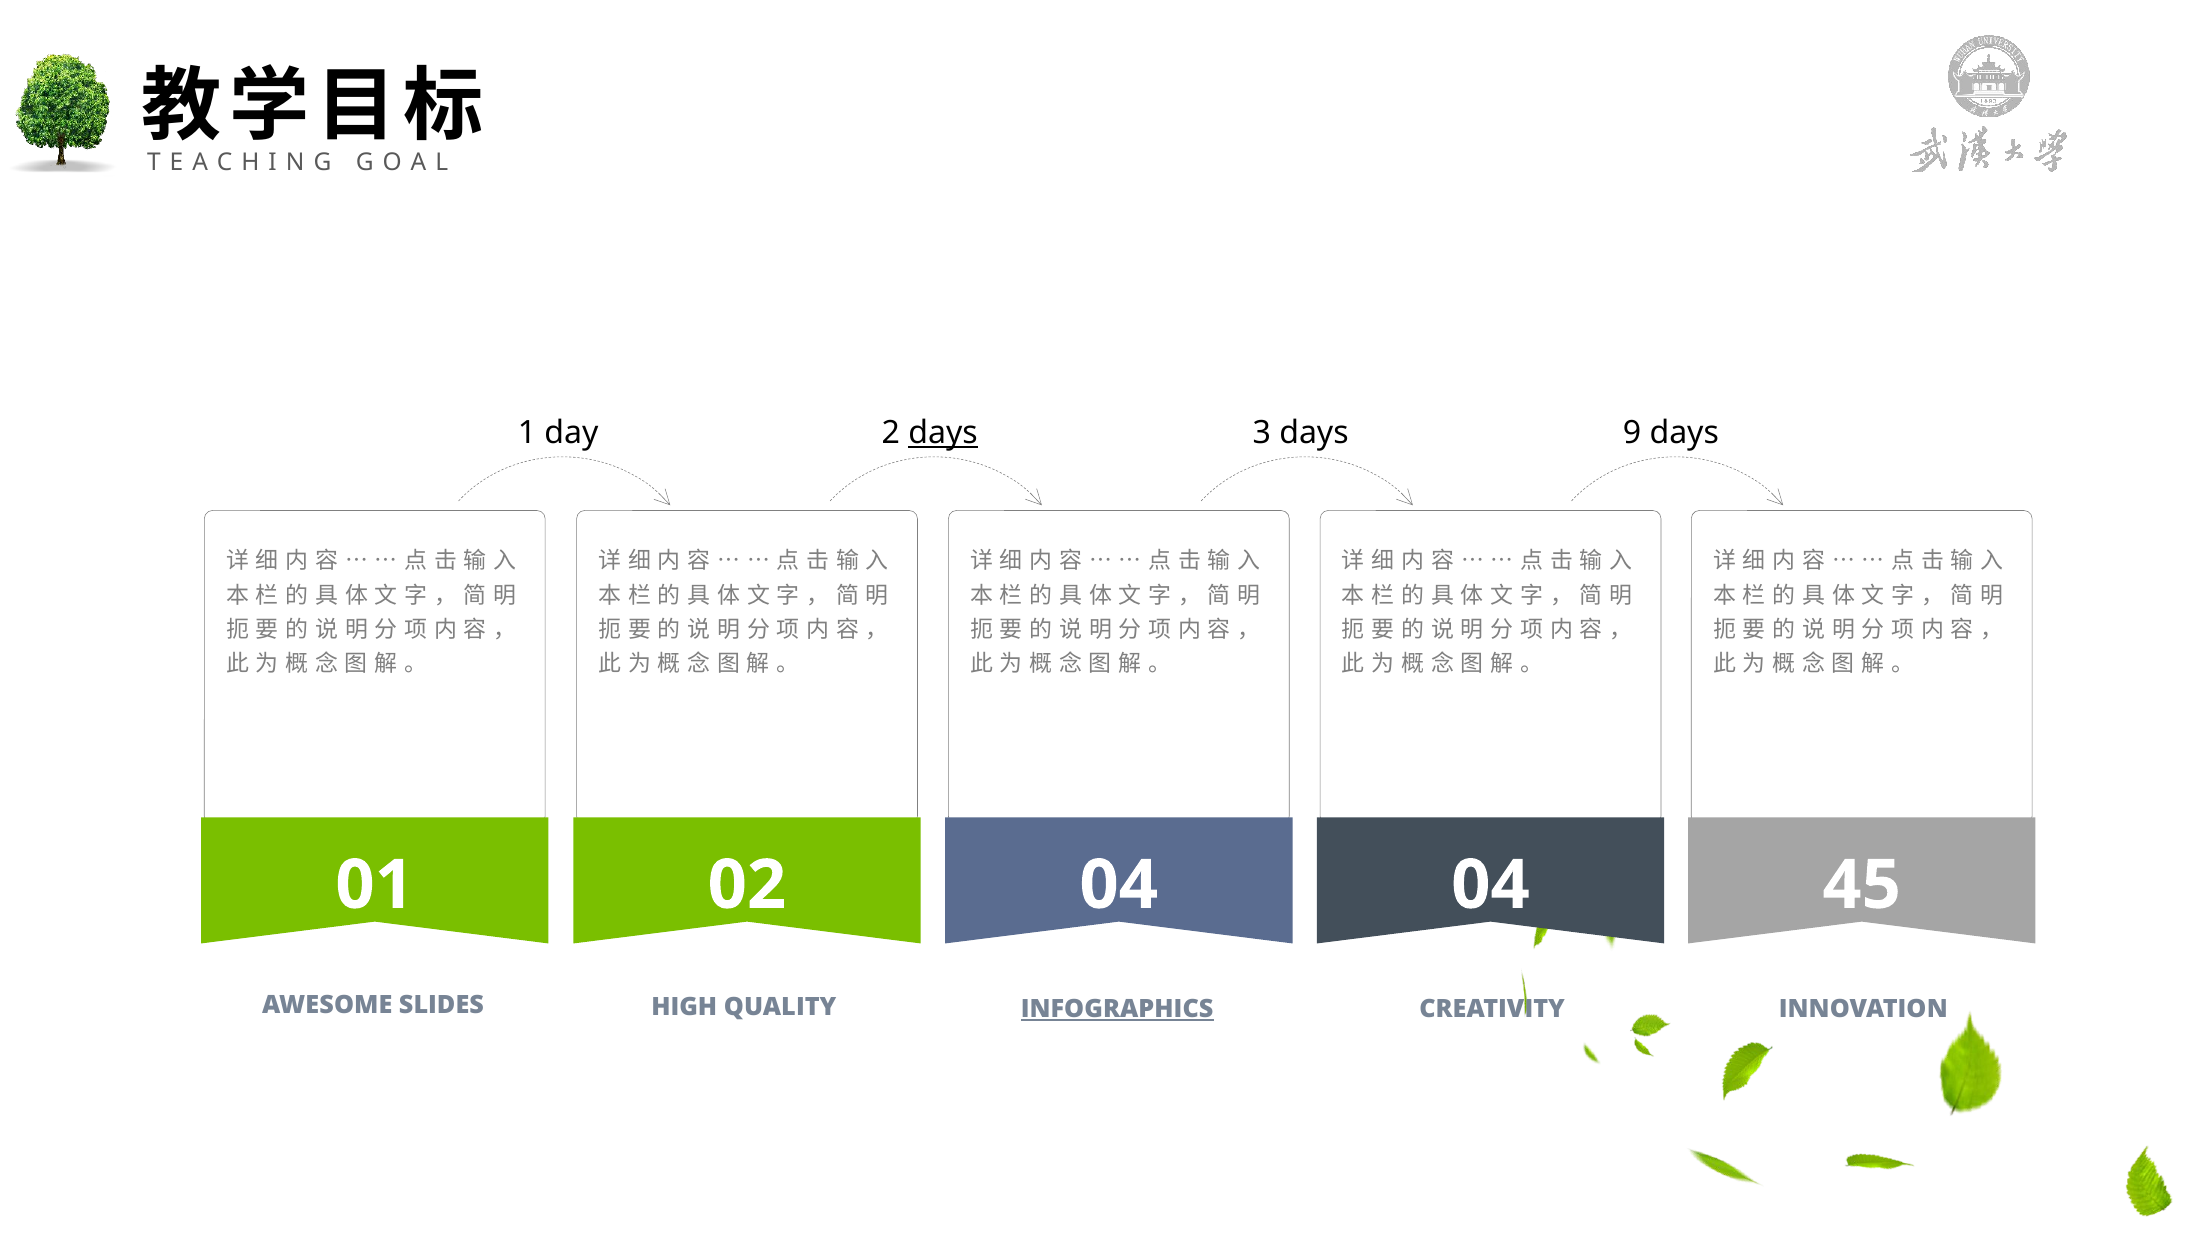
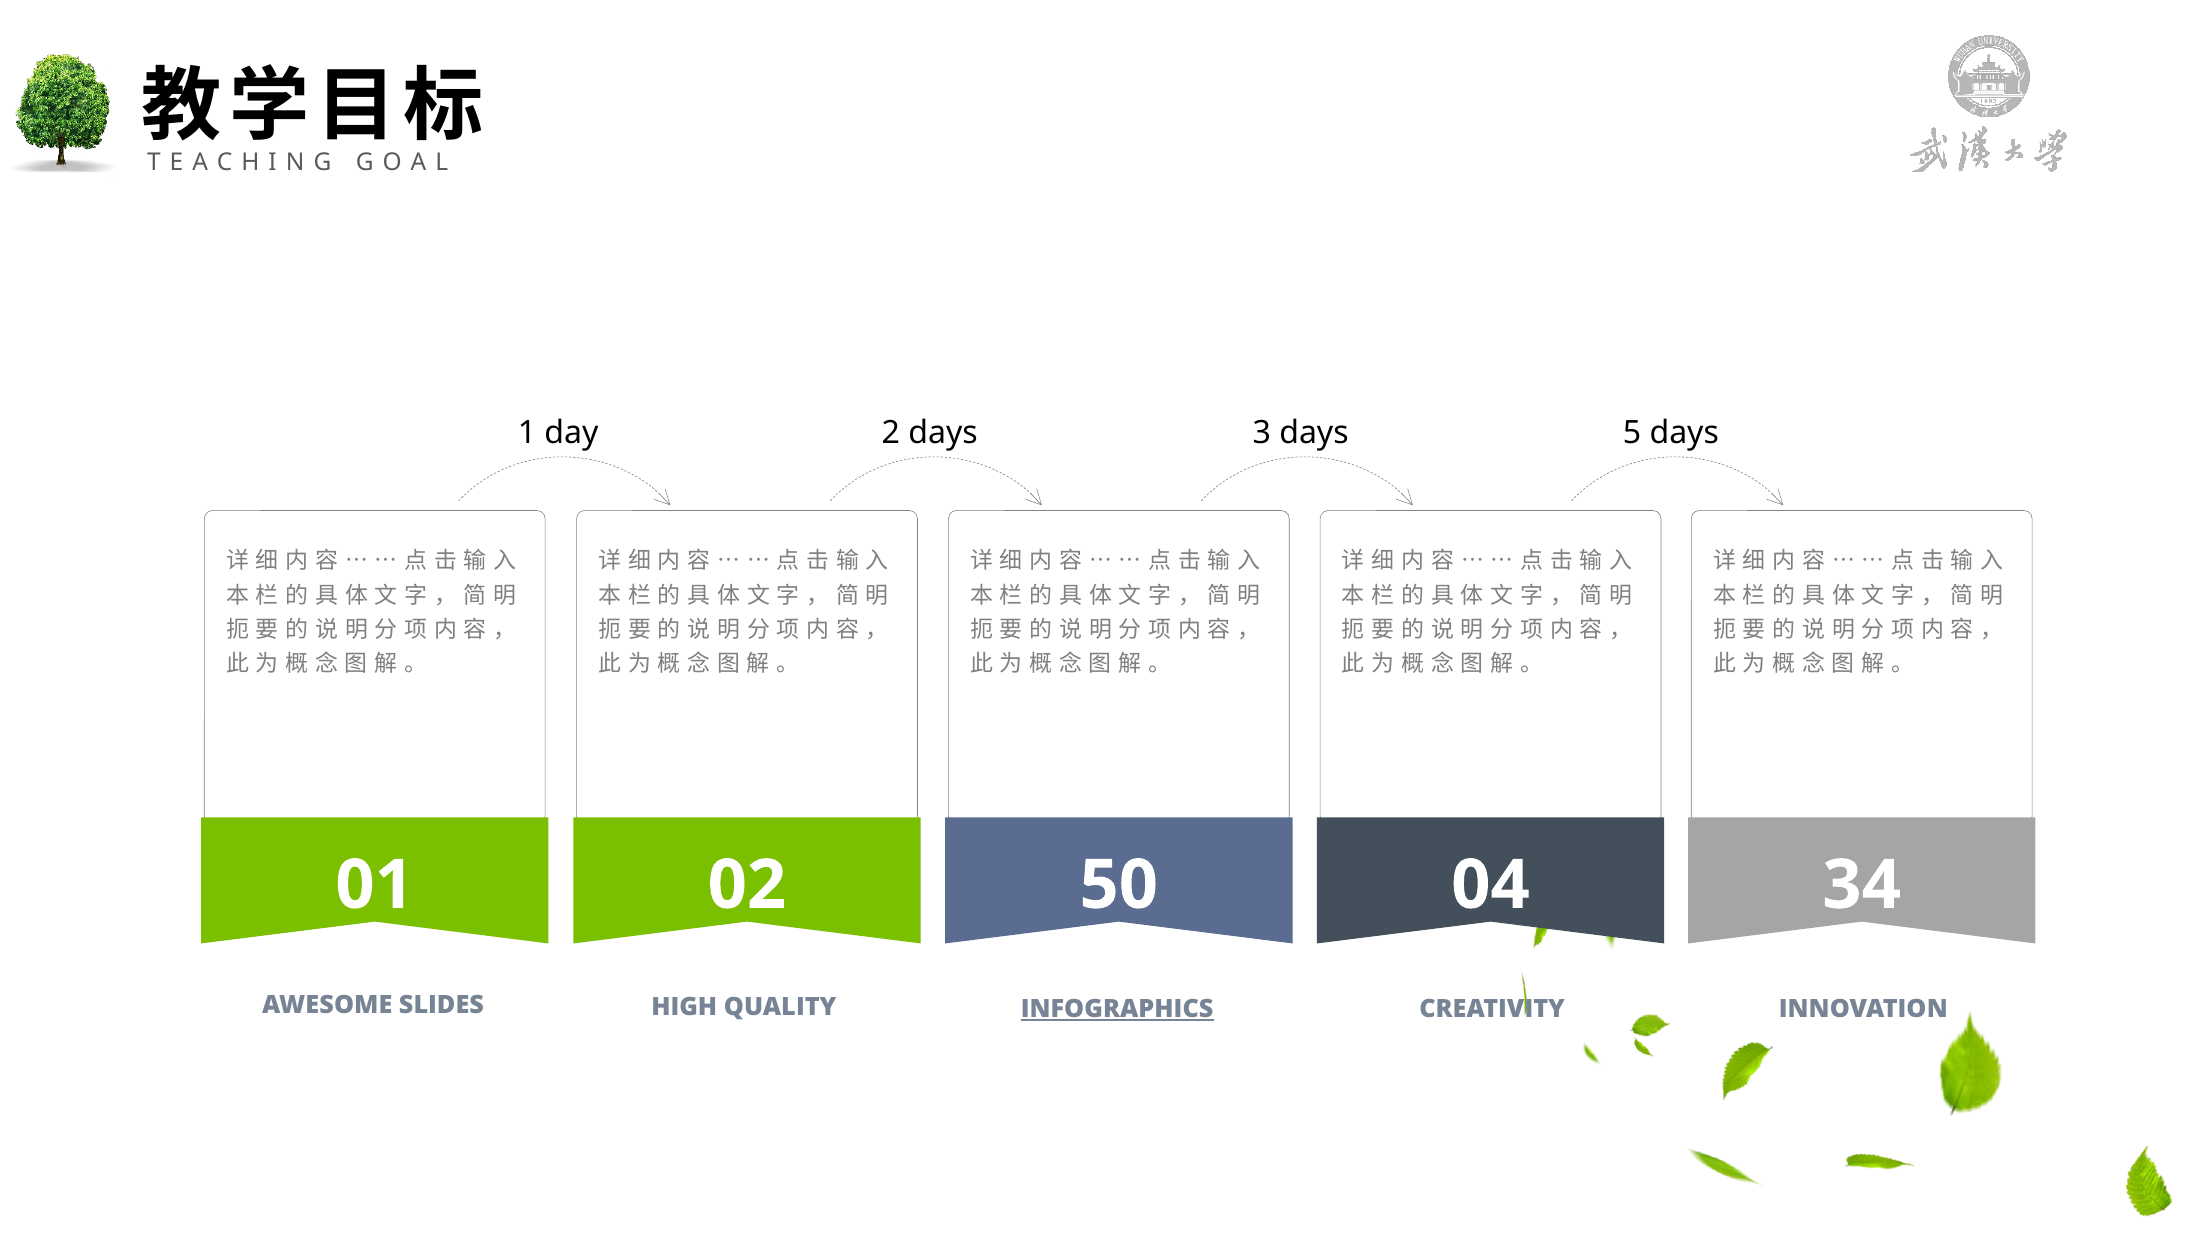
days at (943, 433) underline: present -> none
9: 9 -> 5
02 04: 04 -> 50
45: 45 -> 34
